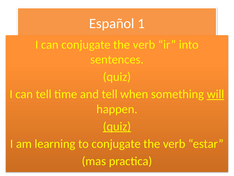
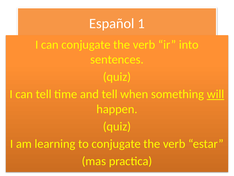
quiz at (117, 126) underline: present -> none
